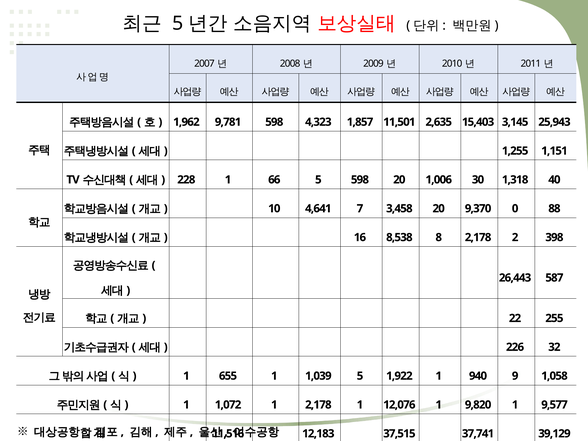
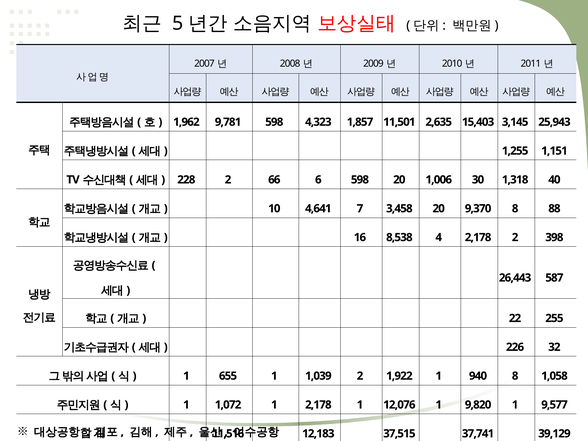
228 1: 1 -> 2
66 5: 5 -> 6
9,370 0: 0 -> 8
8: 8 -> 4
1,039 5: 5 -> 2
940 9: 9 -> 8
